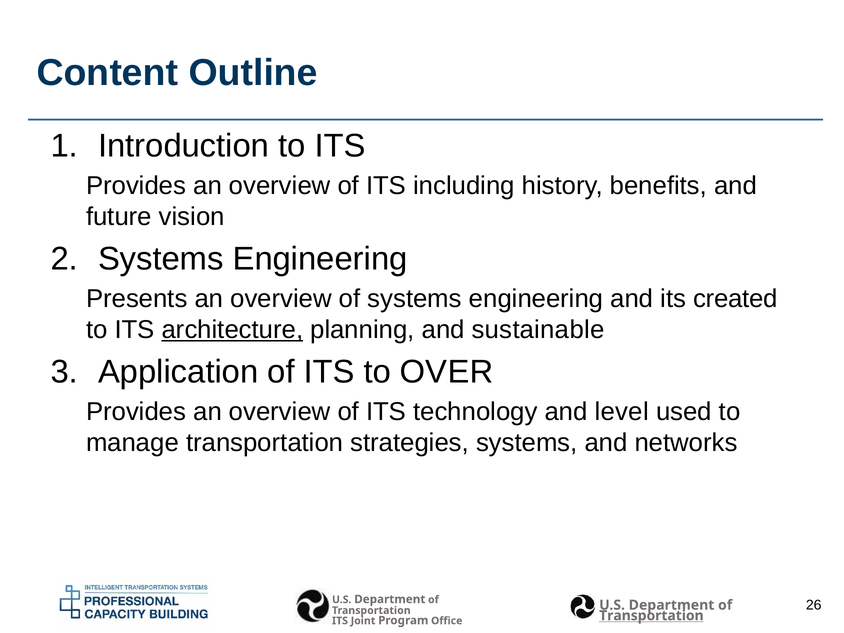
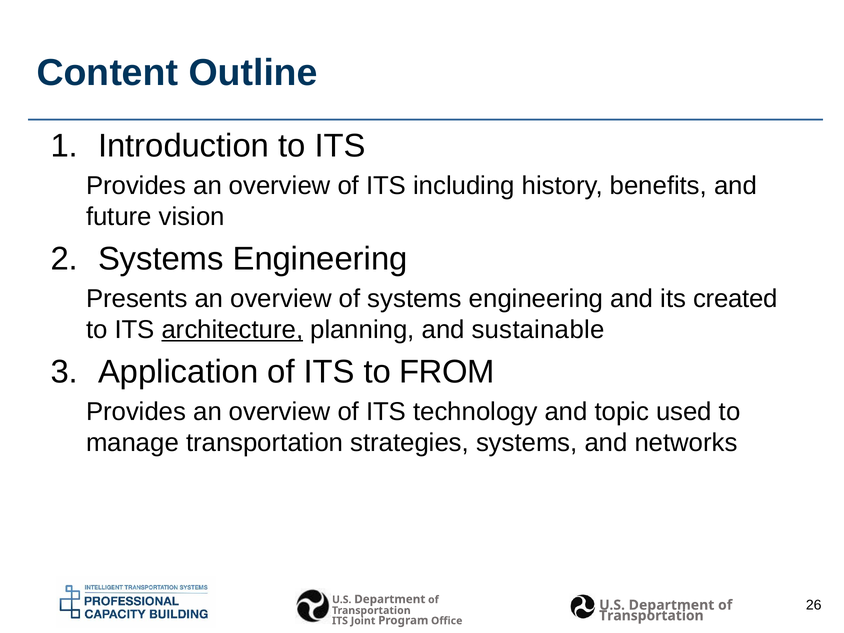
OVER: OVER -> FROM
level: level -> topic
Transportation at (651, 616) underline: present -> none
